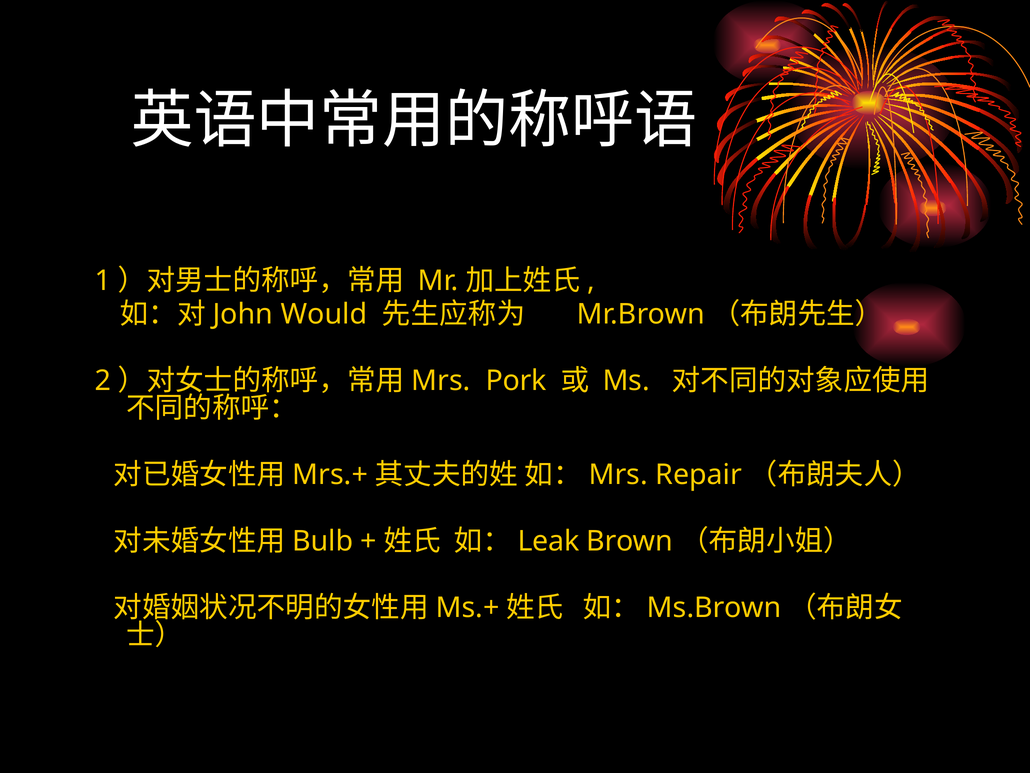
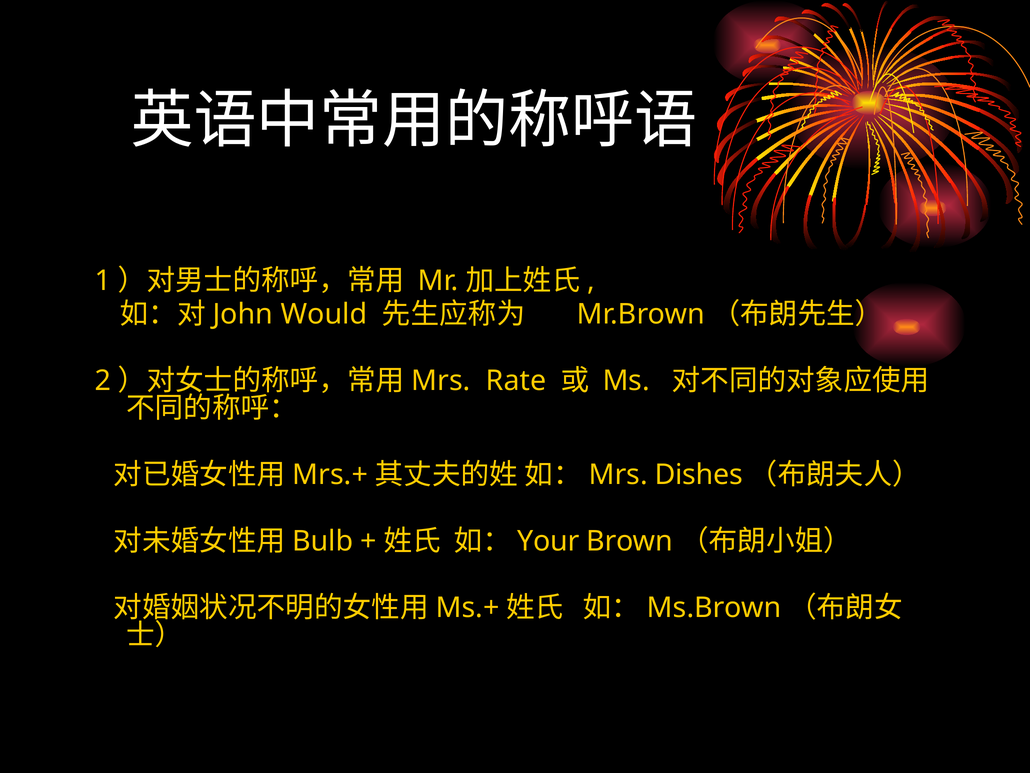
Pork: Pork -> Rate
Repair: Repair -> Dishes
Leak: Leak -> Your
